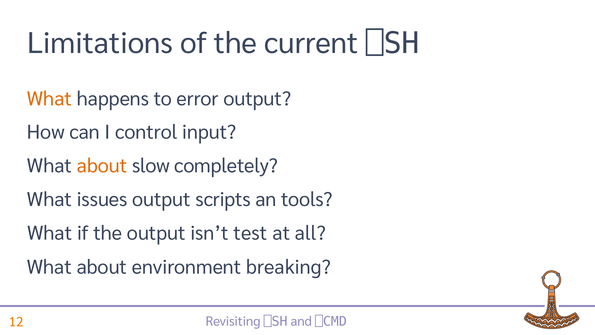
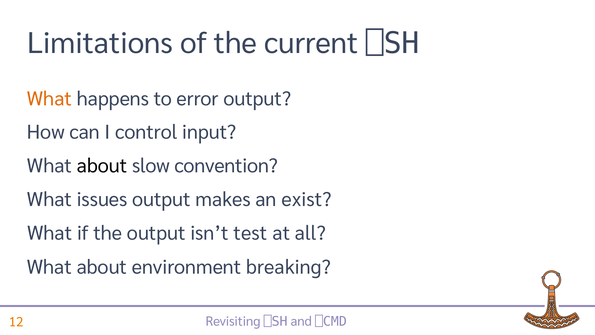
about at (102, 166) colour: orange -> black
completely: completely -> convention
scripts: scripts -> makes
tools: tools -> exist
